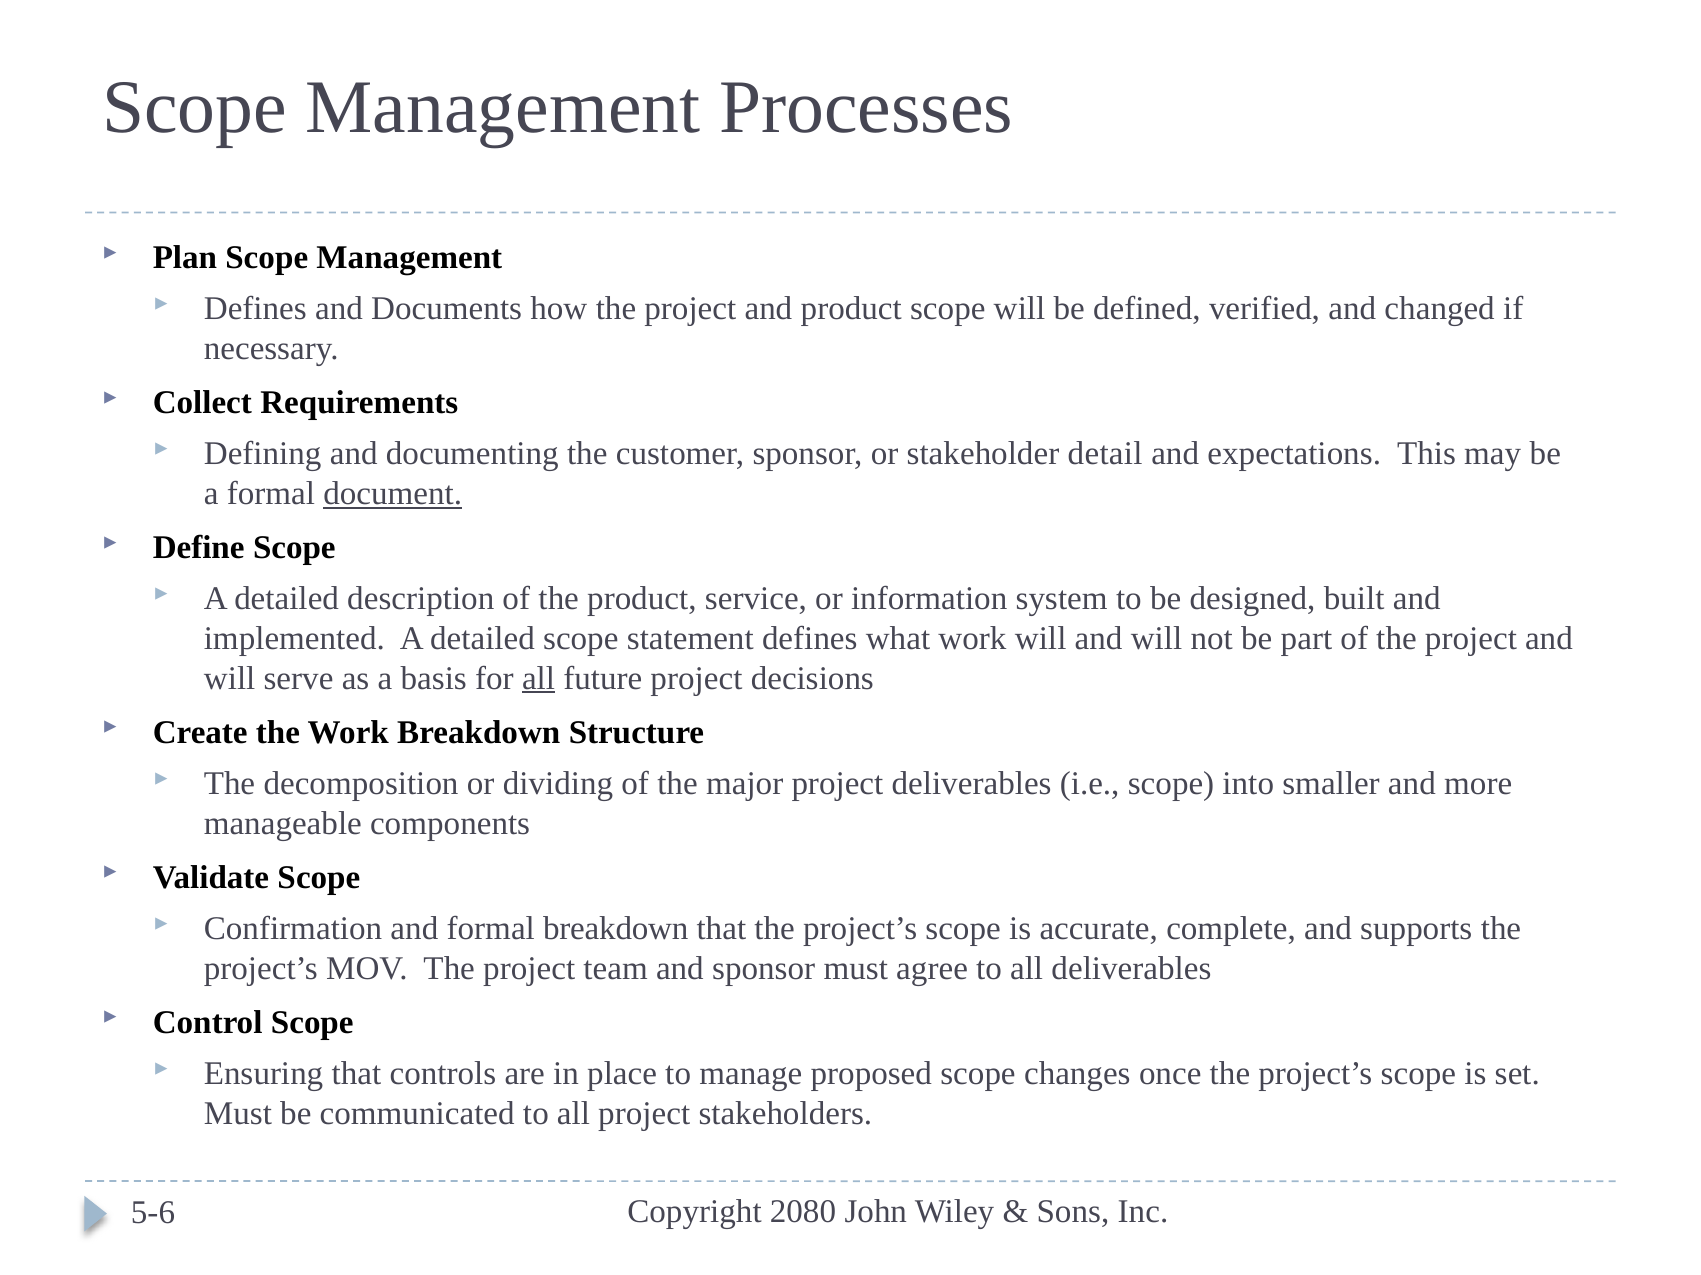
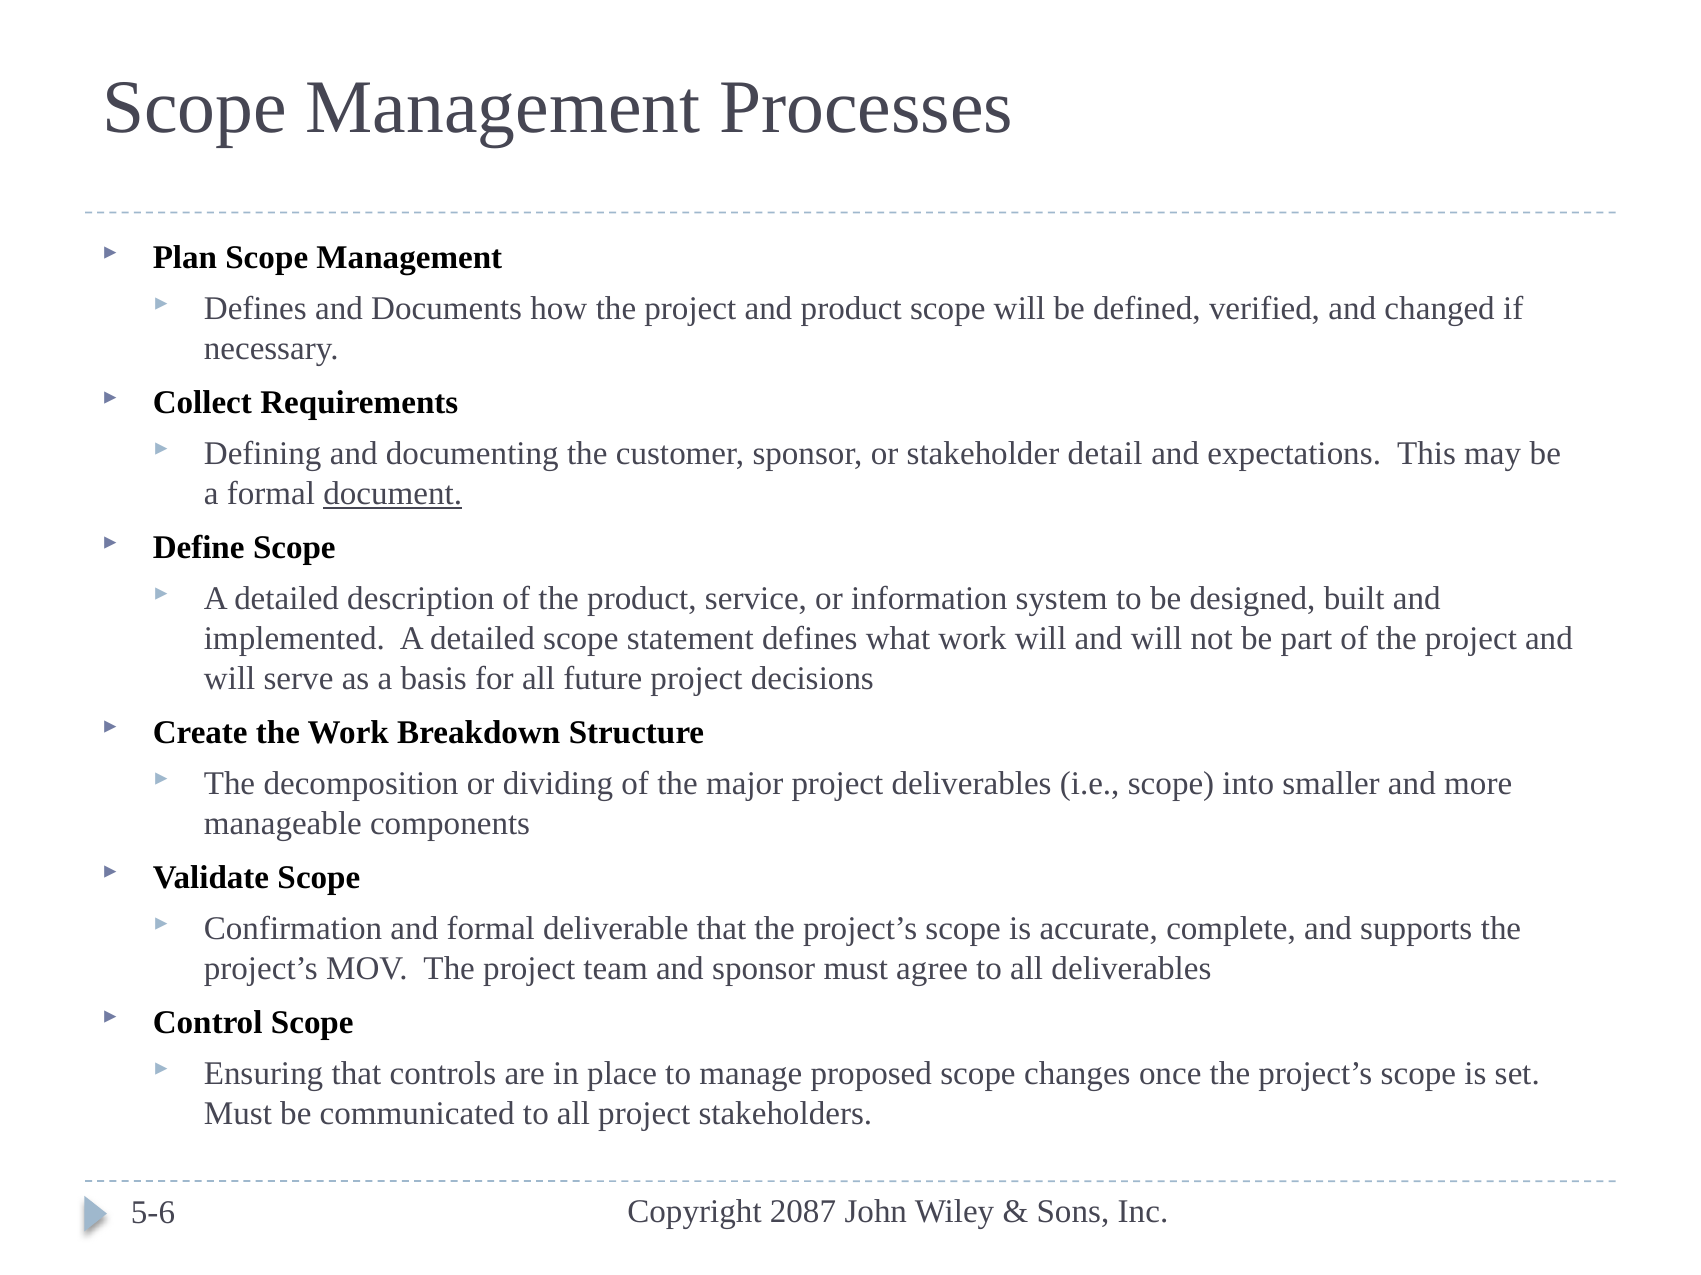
all at (538, 679) underline: present -> none
formal breakdown: breakdown -> deliverable
2080: 2080 -> 2087
